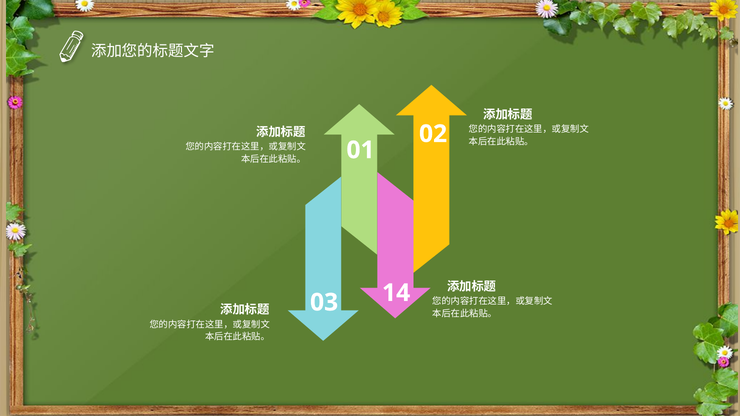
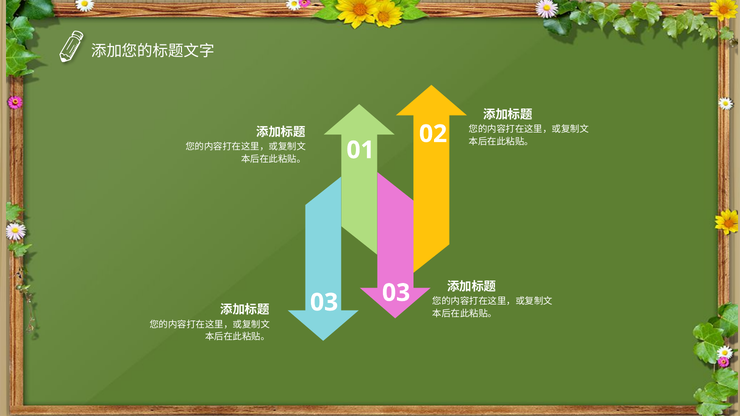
03 14: 14 -> 03
